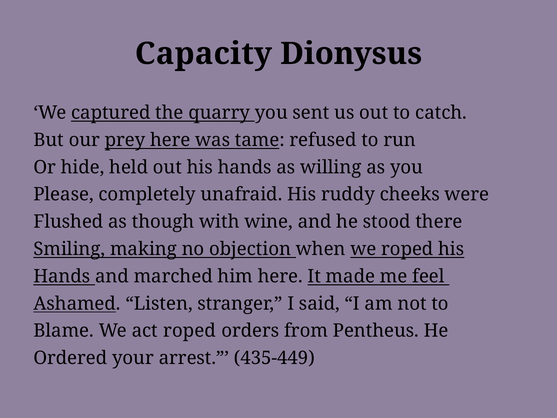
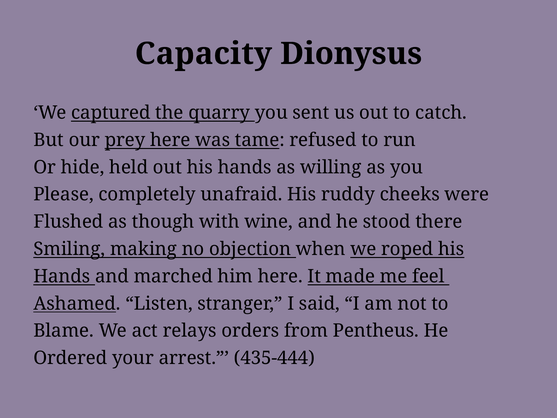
act roped: roped -> relays
435-449: 435-449 -> 435-444
